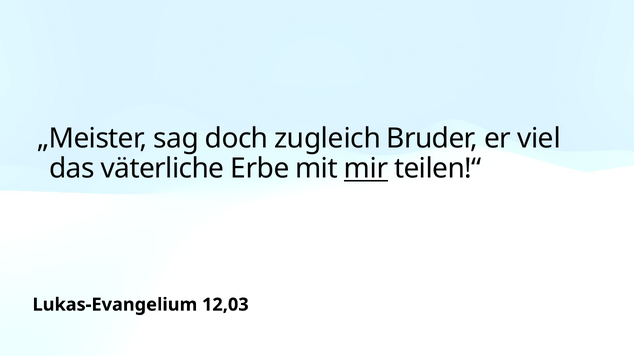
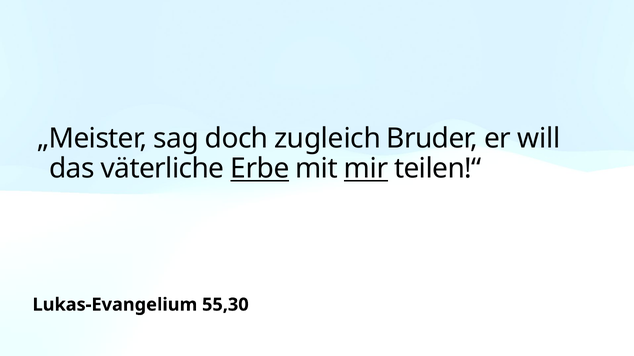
viel: viel -> will
Erbe underline: none -> present
12,03: 12,03 -> 55,30
